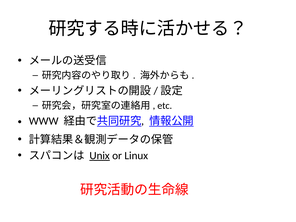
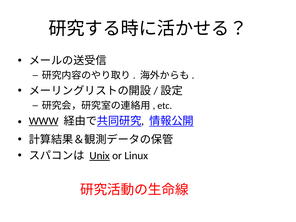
WWW underline: none -> present
